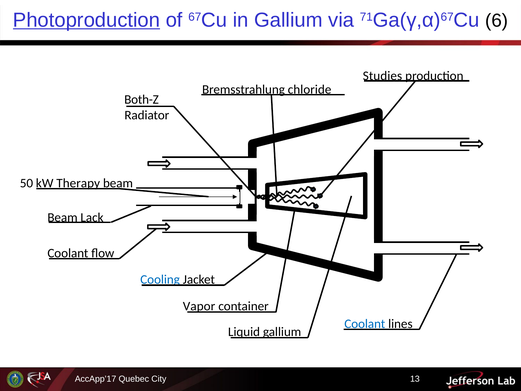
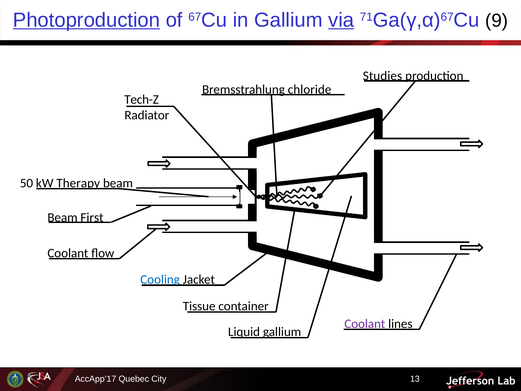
via underline: none -> present
6: 6 -> 9
Both-Z: Both-Z -> Tech-Z
Lack: Lack -> First
Vapor: Vapor -> Tissue
Coolant at (365, 324) colour: blue -> purple
